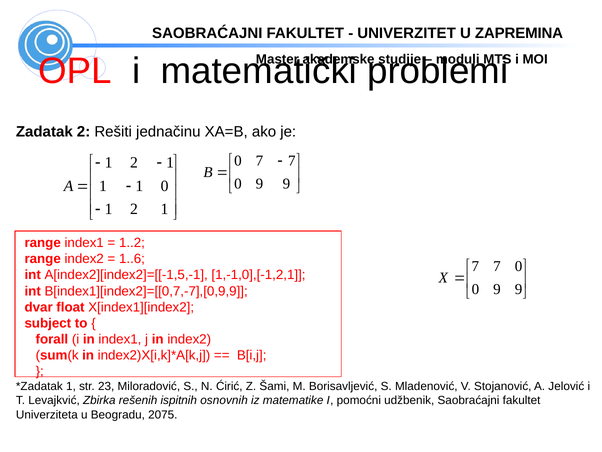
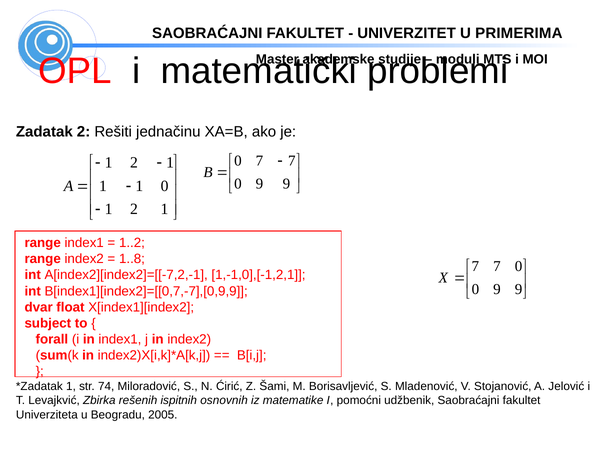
ZAPREMINA: ZAPREMINA -> PRIMERIMA
1..6: 1..6 -> 1..8
A[index2][index2]=[[-1,5,-1: A[index2][index2]=[[-1,5,-1 -> A[index2][index2]=[[-7,2,-1
23: 23 -> 74
2075: 2075 -> 2005
